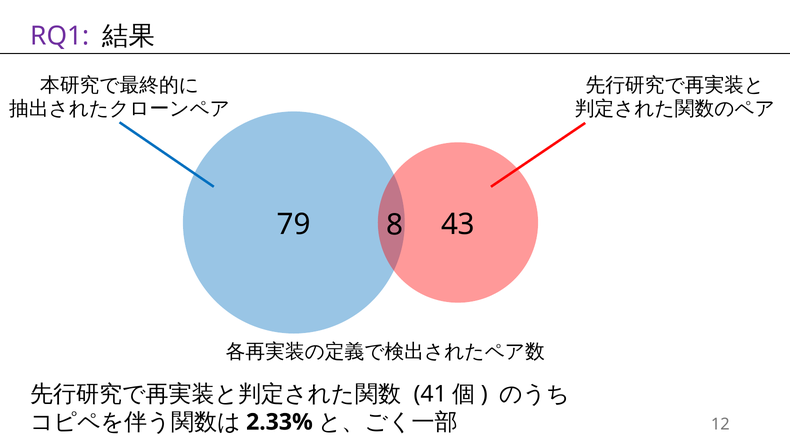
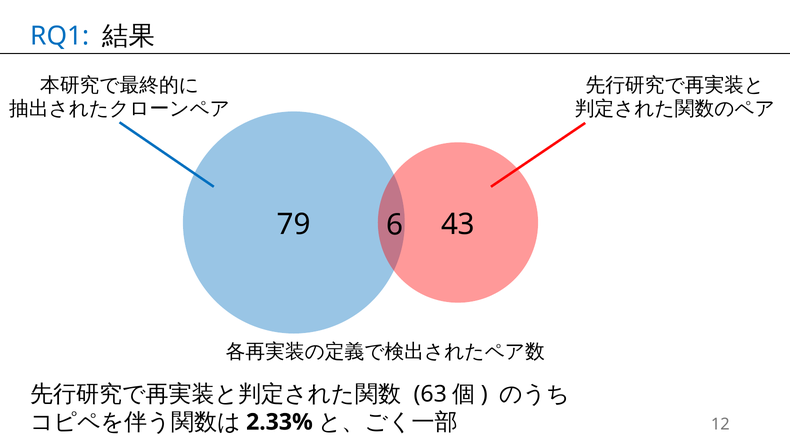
RQ1 colour: purple -> blue
8: 8 -> 6
41: 41 -> 63
